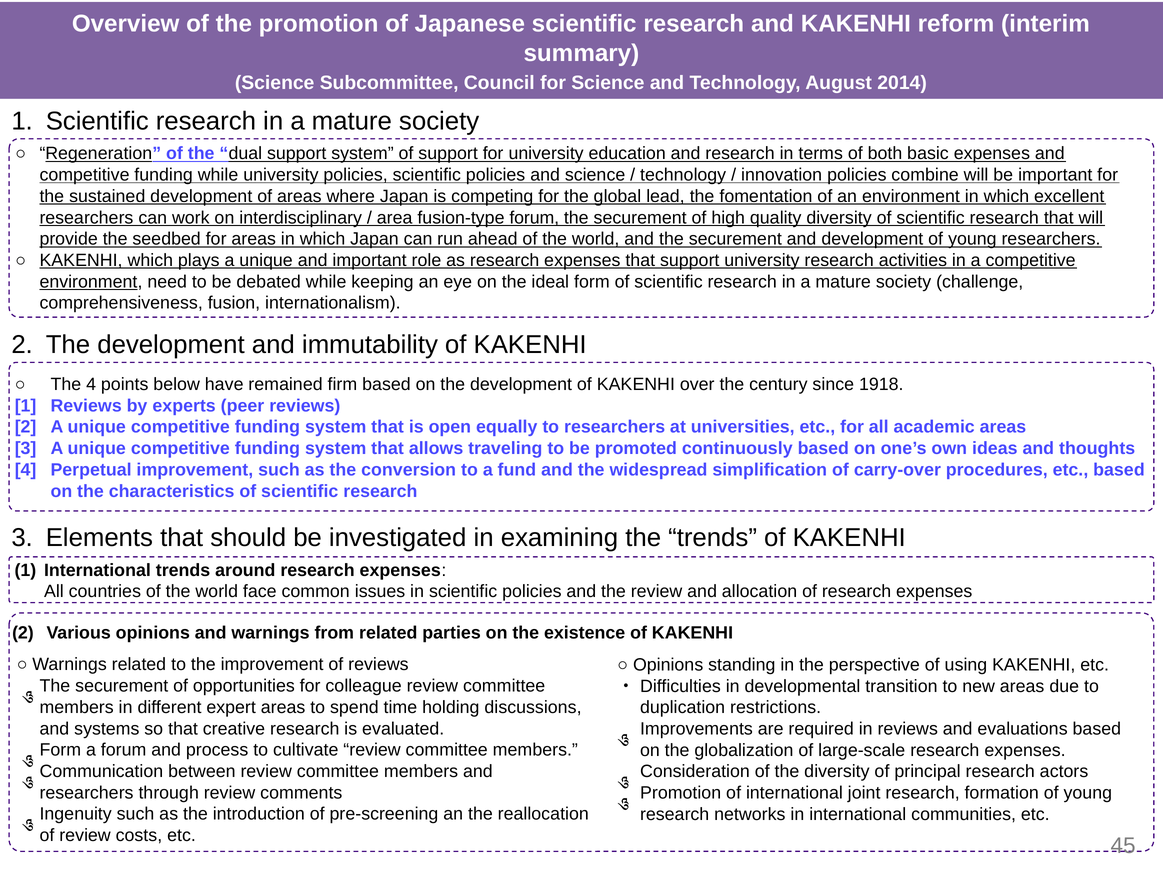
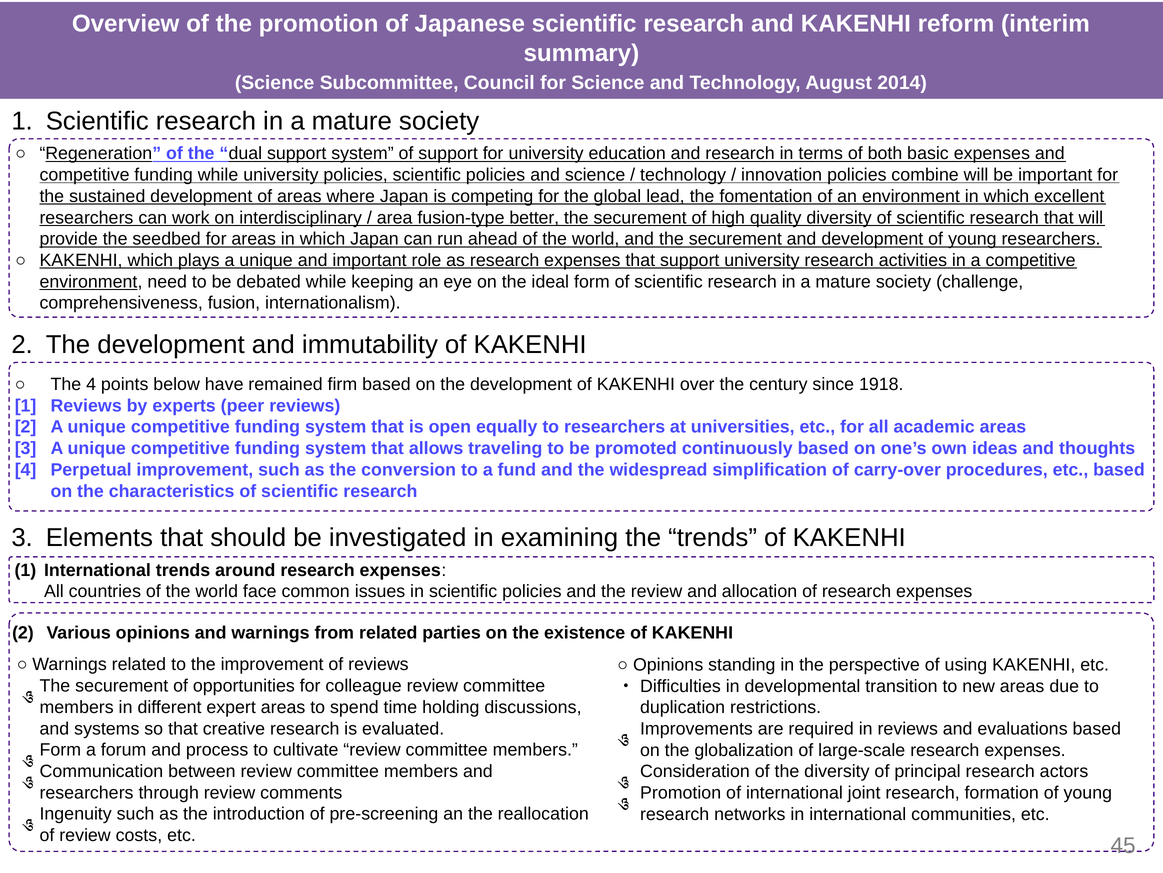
fusion-type forum: forum -> better
